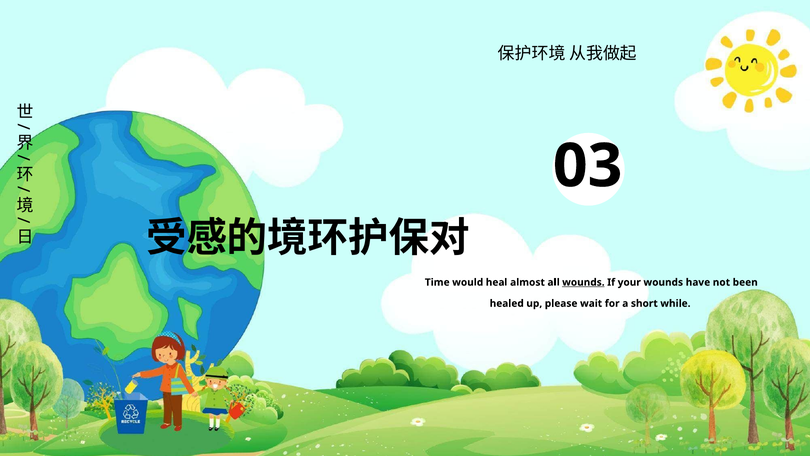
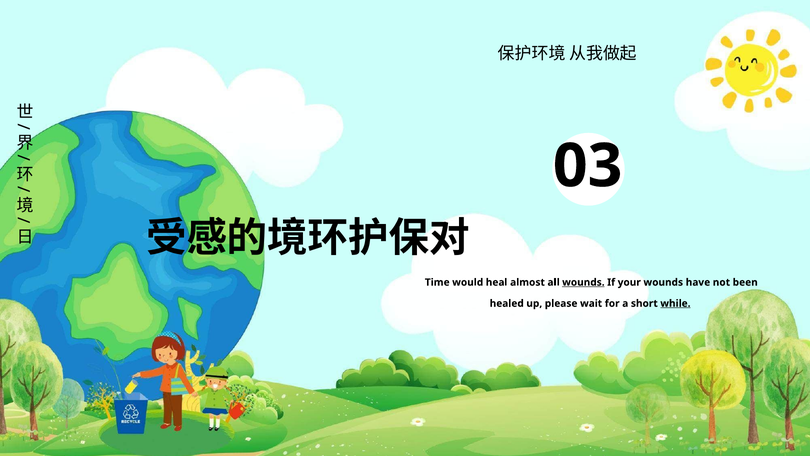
while underline: none -> present
